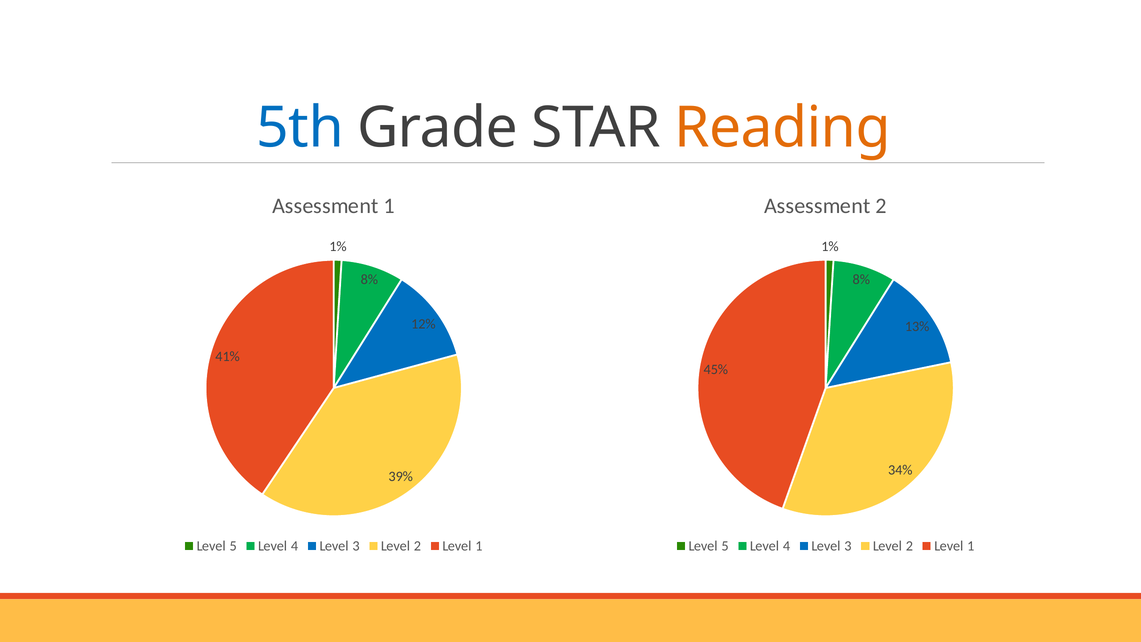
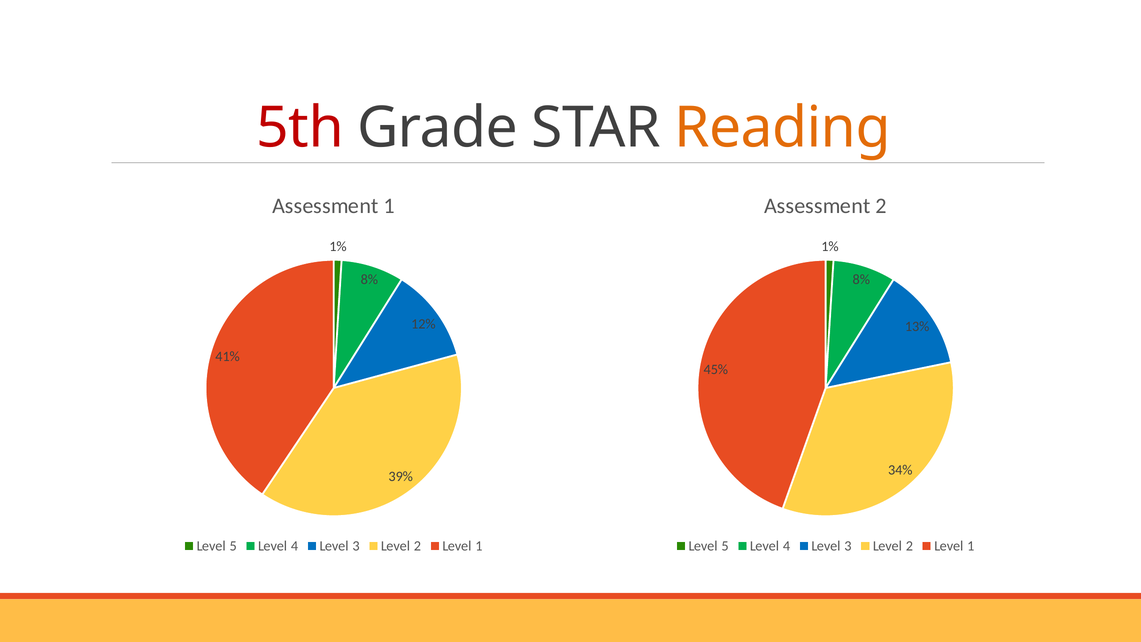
5th colour: blue -> red
